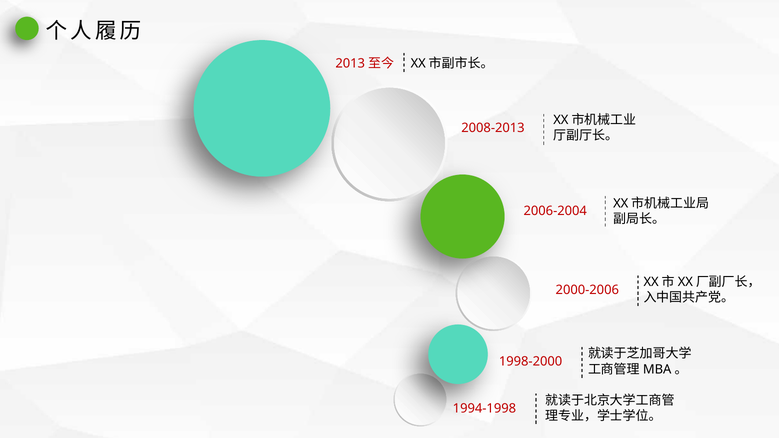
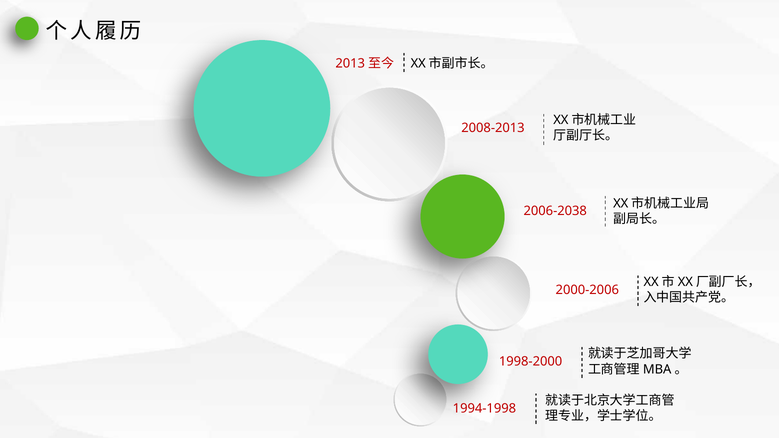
2006-2004: 2006-2004 -> 2006-2038
